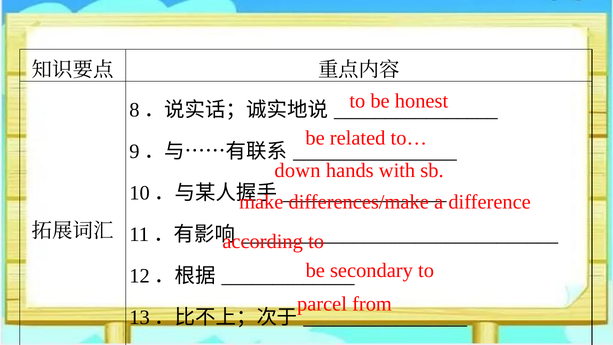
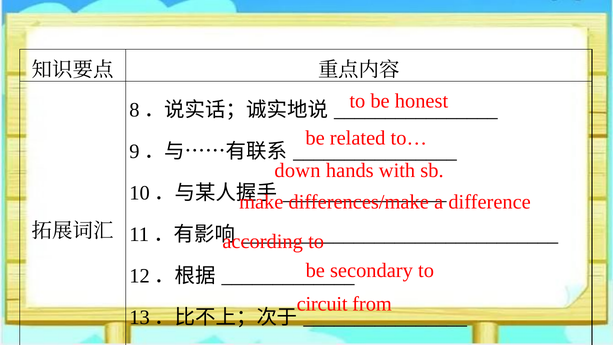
parcel: parcel -> circuit
